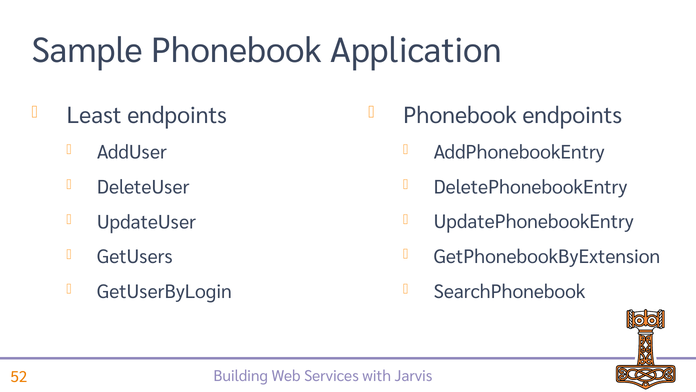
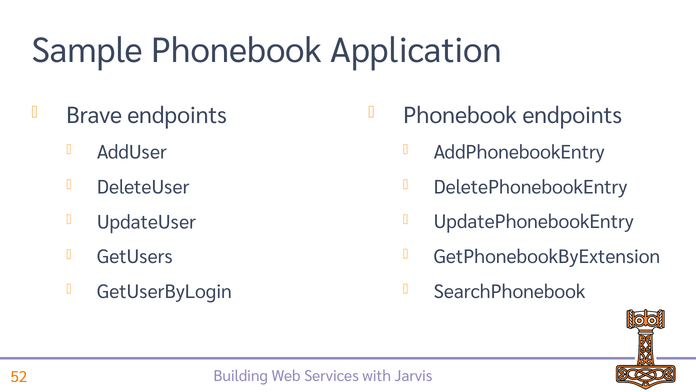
Least: Least -> Brave
